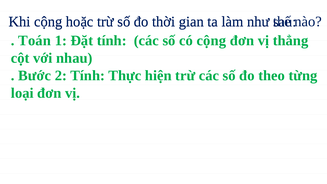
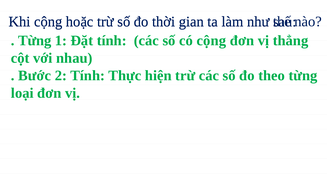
Toán at (35, 41): Toán -> Từng
